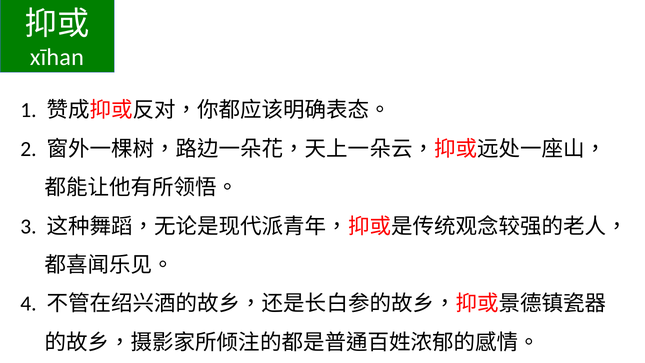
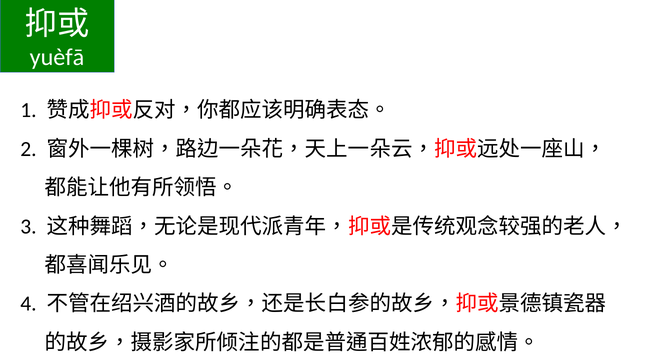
xīhan: xīhan -> yuèfā
